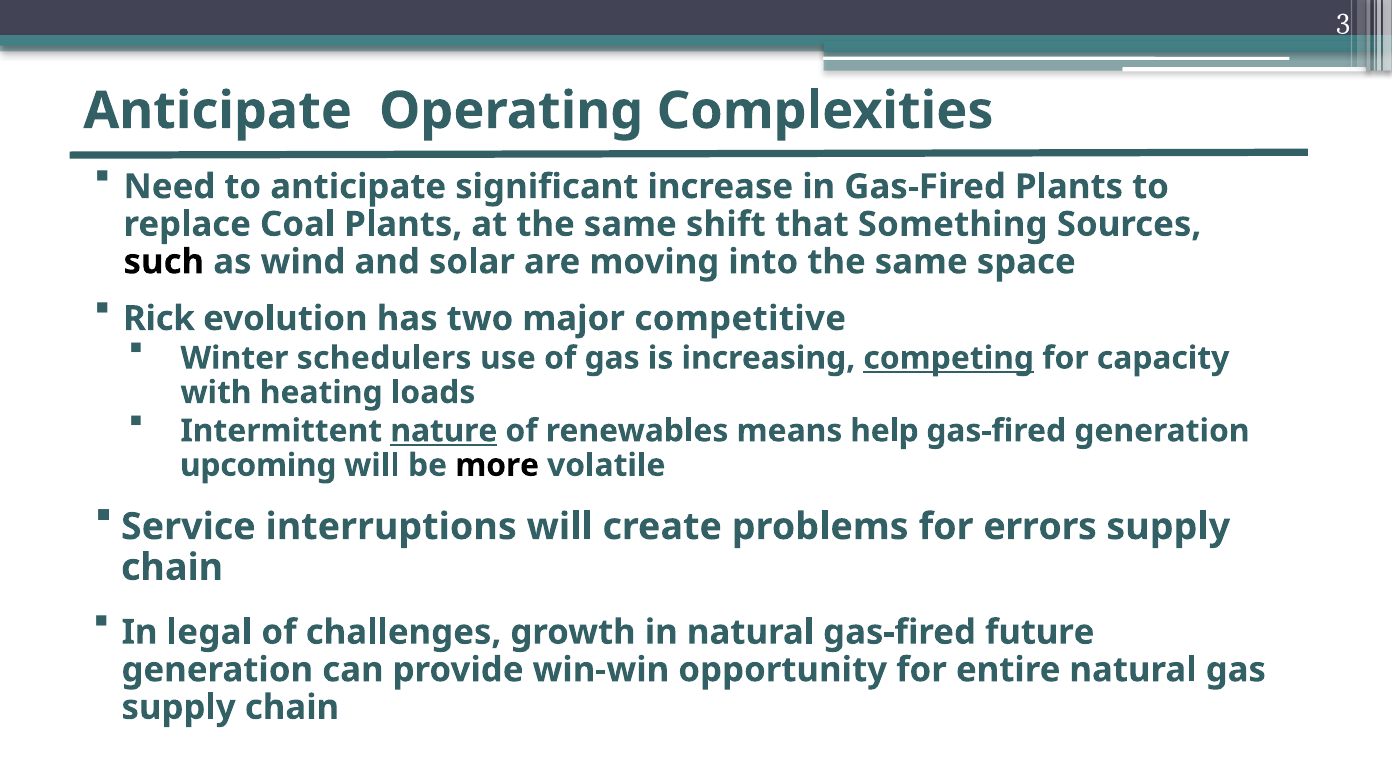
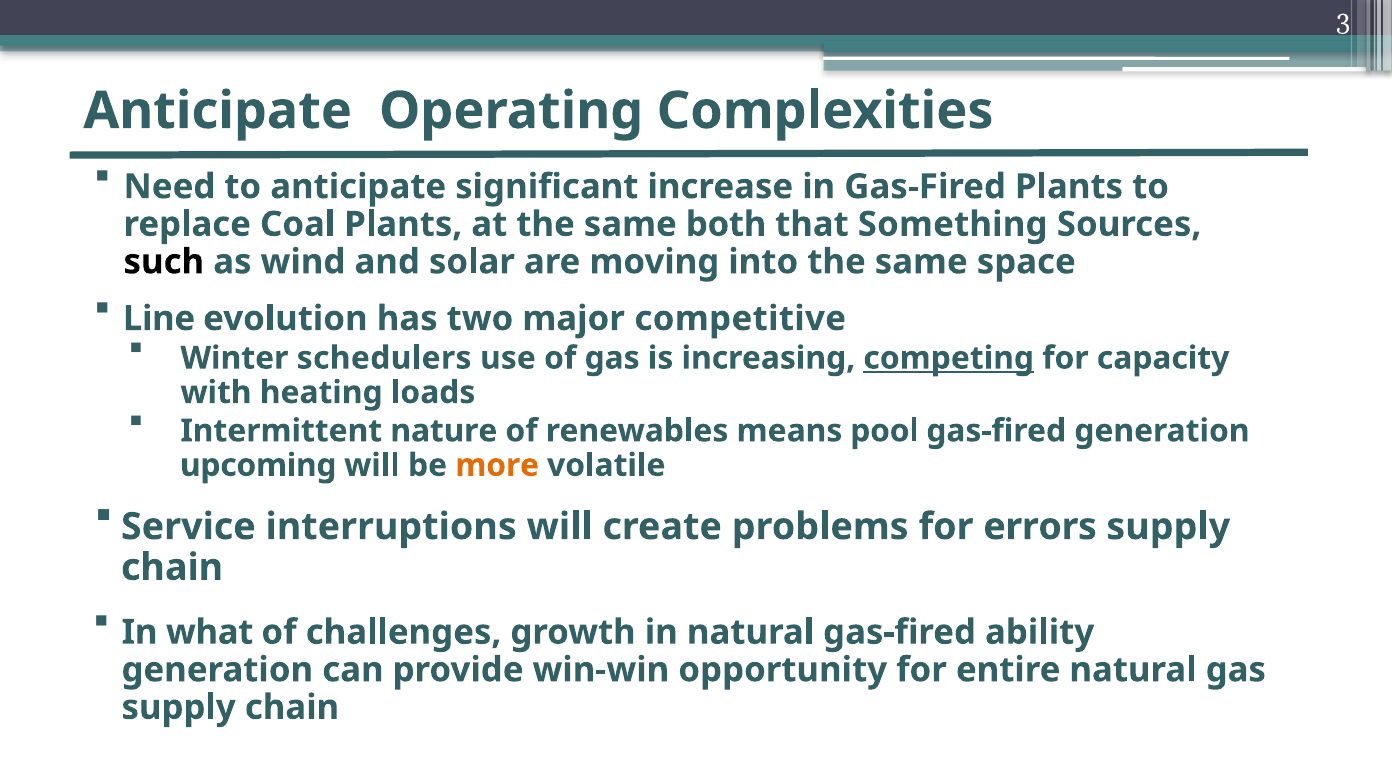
shift: shift -> both
Rick: Rick -> Line
nature underline: present -> none
help: help -> pool
more colour: black -> orange
legal: legal -> what
future: future -> ability
